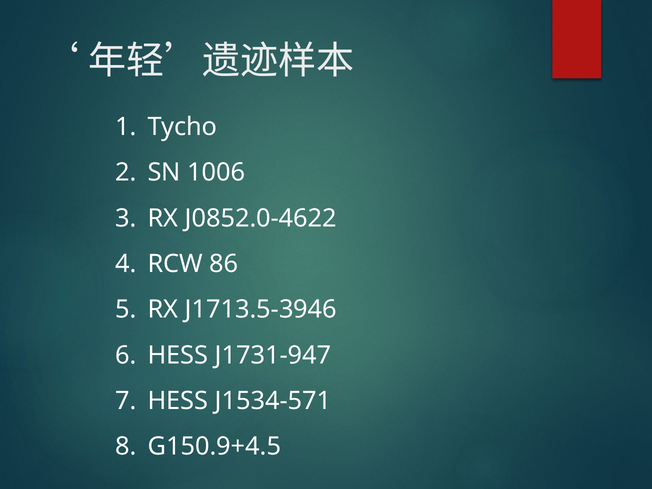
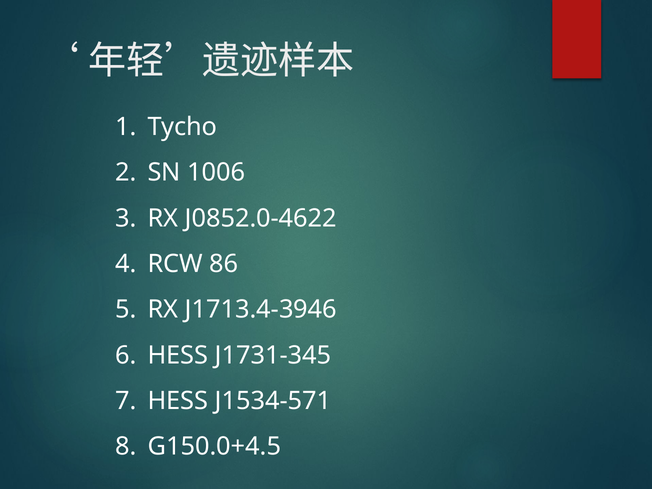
J1713.5-3946: J1713.5-3946 -> J1713.4-3946
J1731-947: J1731-947 -> J1731-345
G150.9+4.5: G150.9+4.5 -> G150.0+4.5
